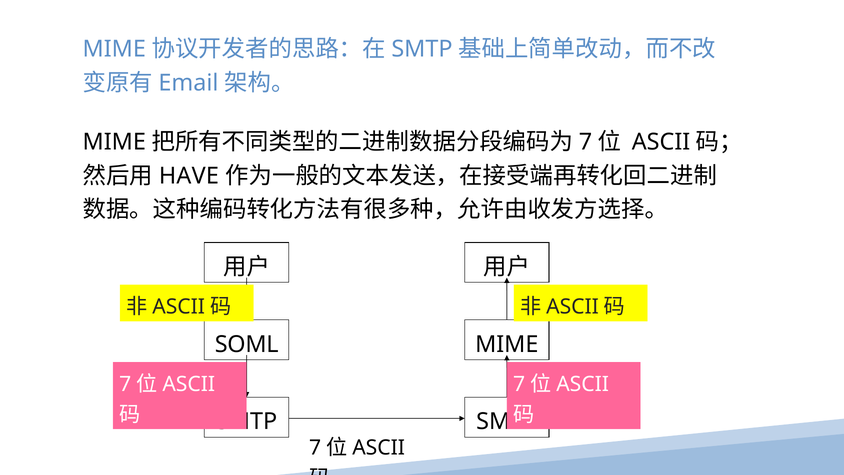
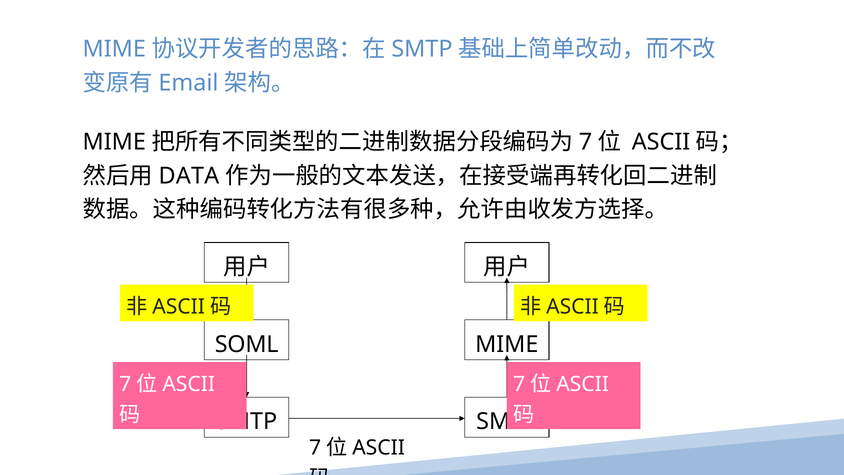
HAVE: HAVE -> DATA
